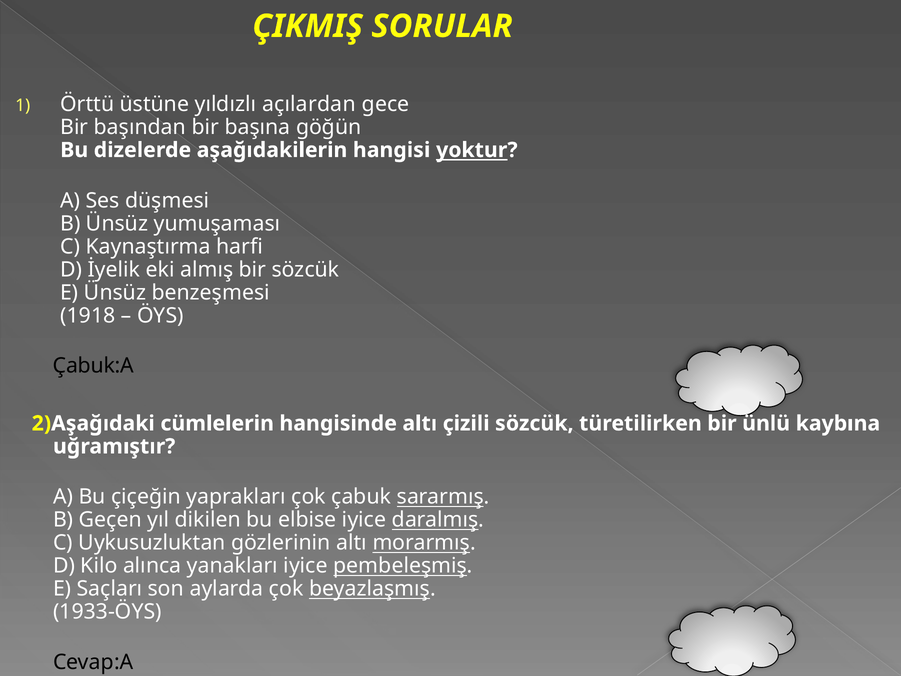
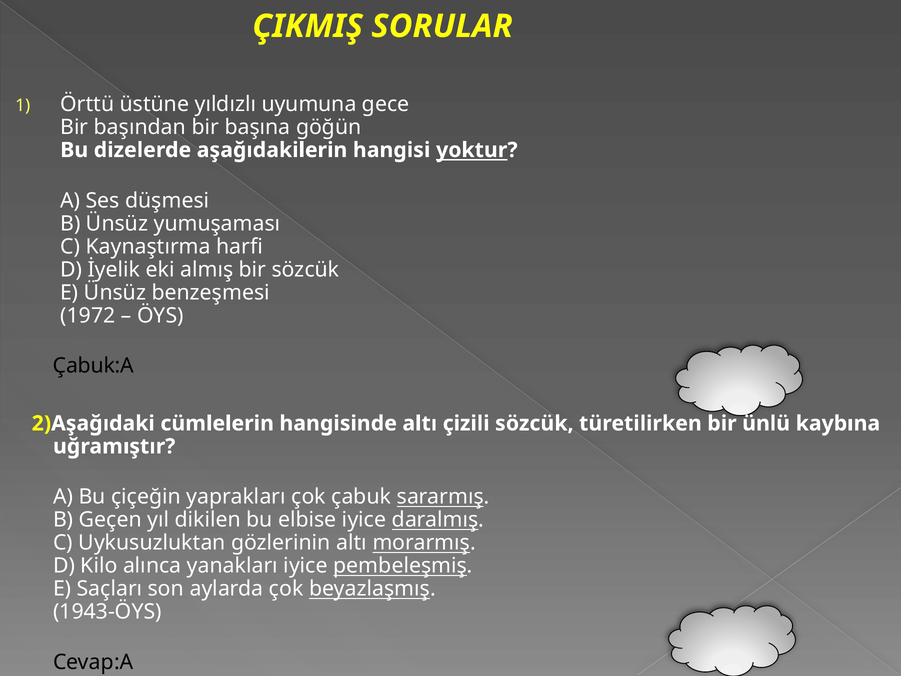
açılardan: açılardan -> uyumuna
1918: 1918 -> 1972
1933-ÖYS: 1933-ÖYS -> 1943-ÖYS
